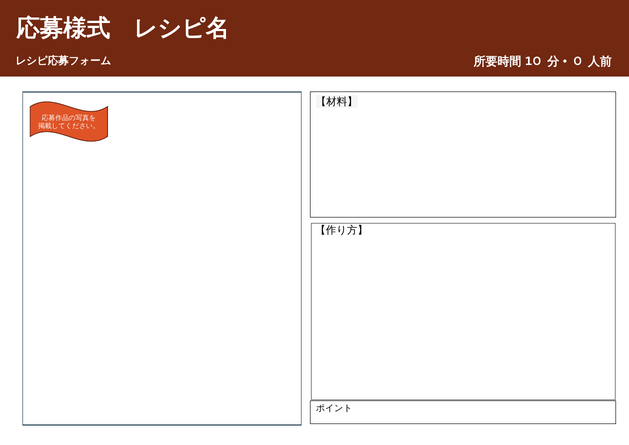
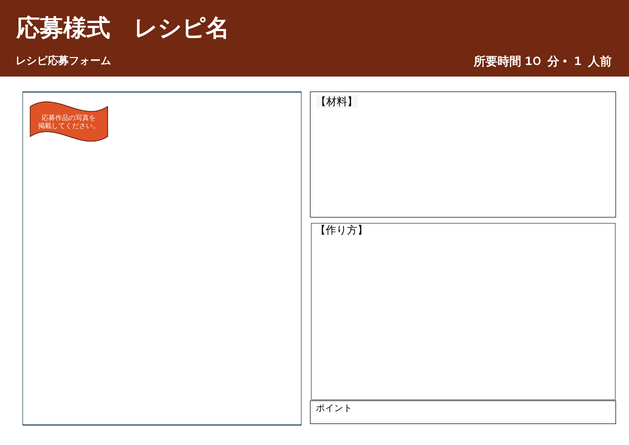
0: 0 -> 1
